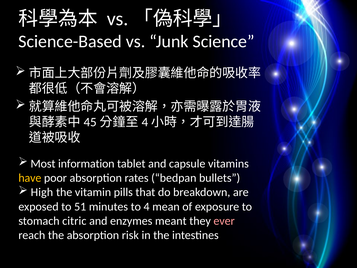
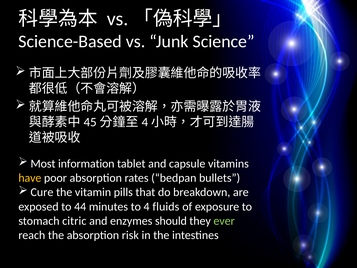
High: High -> Cure
51: 51 -> 44
mean: mean -> fluids
meant: meant -> should
ever colour: pink -> light green
